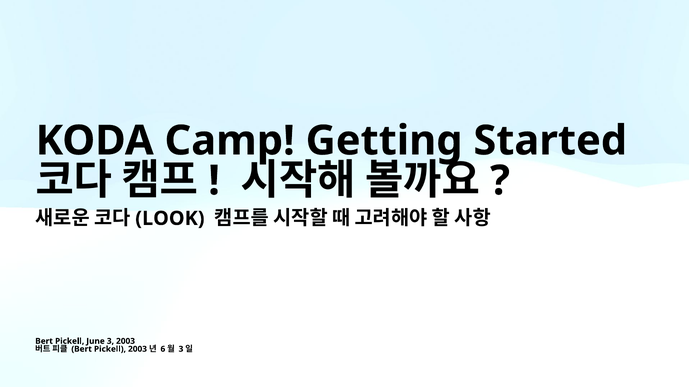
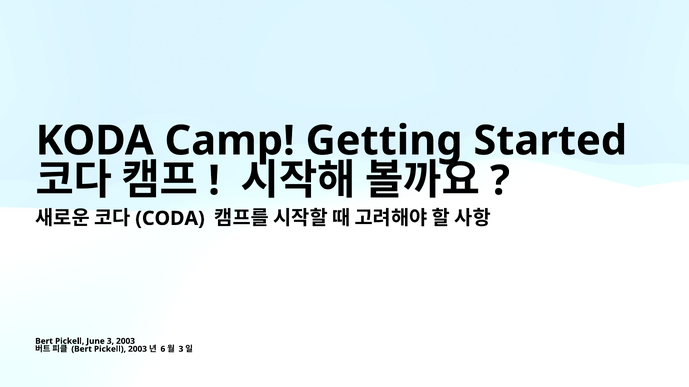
LOOK: LOOK -> CODA
